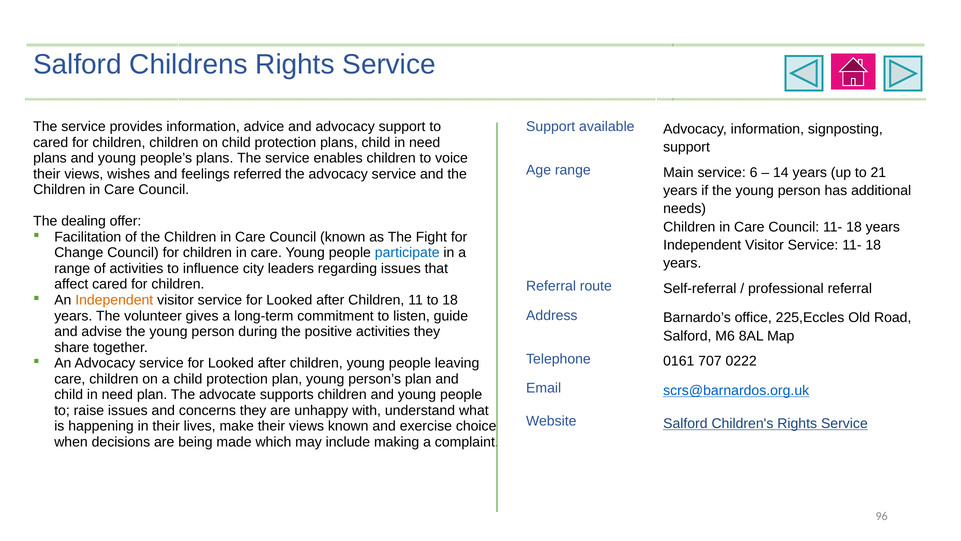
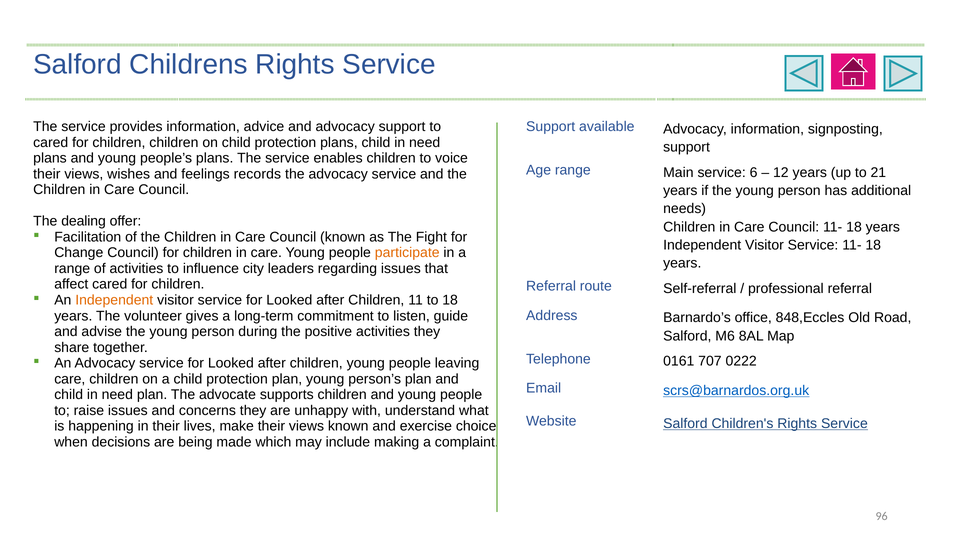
14: 14 -> 12
referred: referred -> records
participate colour: blue -> orange
225,Eccles: 225,Eccles -> 848,Eccles
